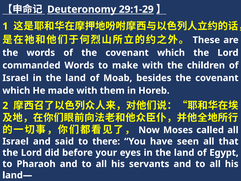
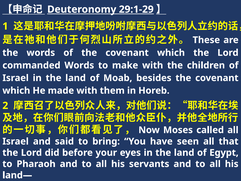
there: there -> bring
